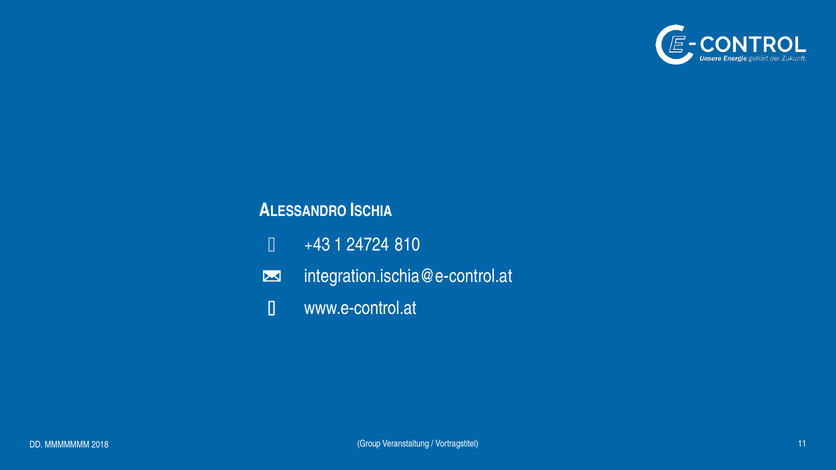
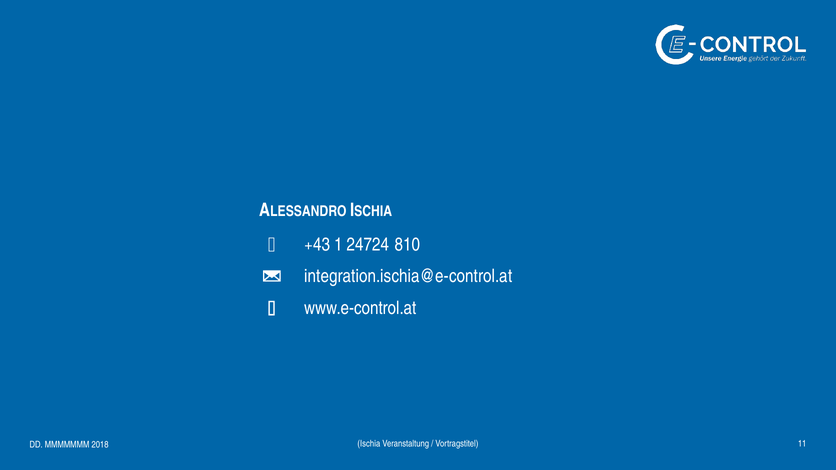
Group: Group -> Ischia
